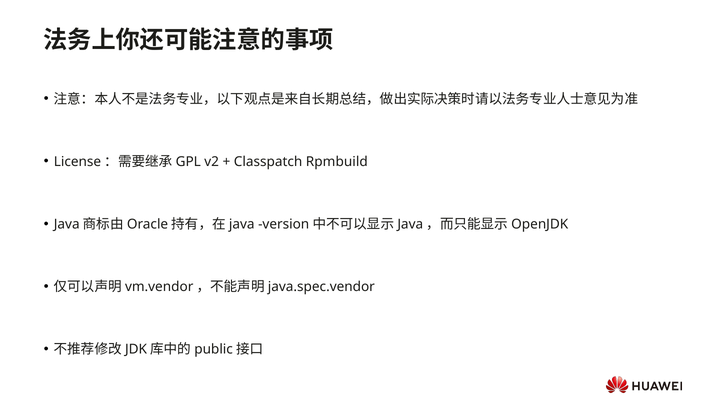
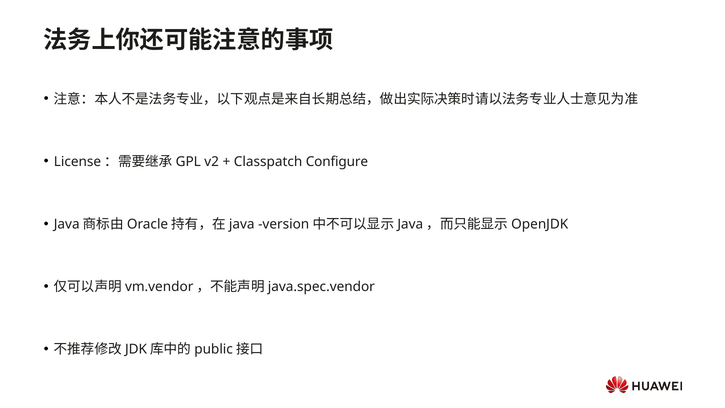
Rpmbuild: Rpmbuild -> Configure
